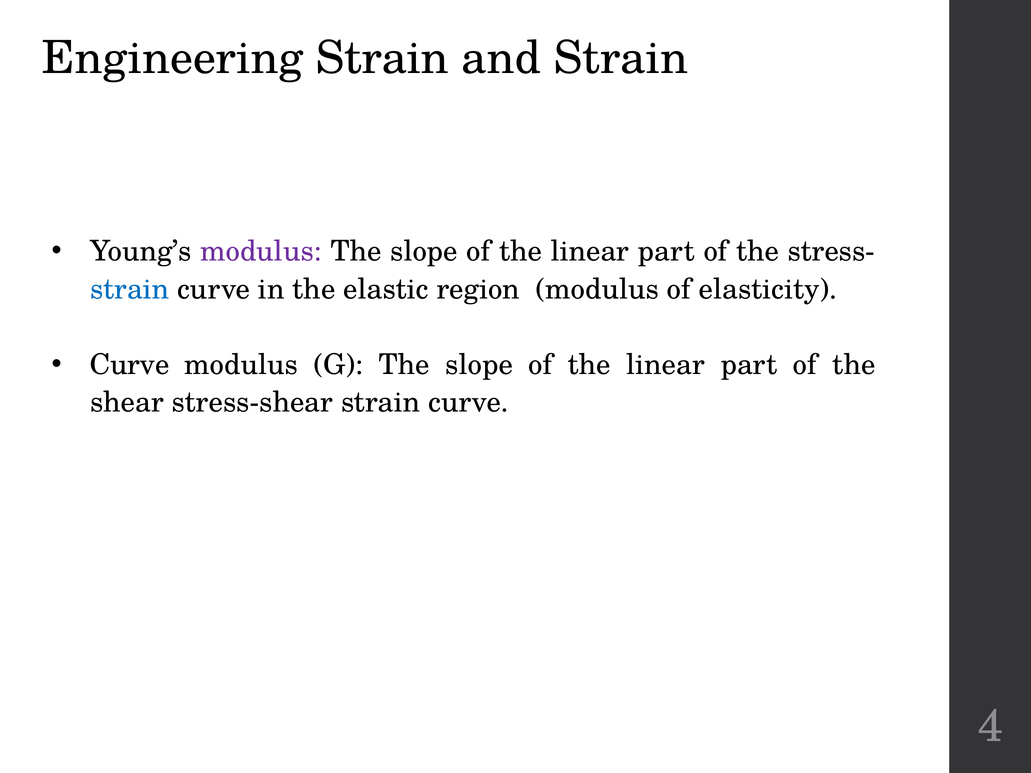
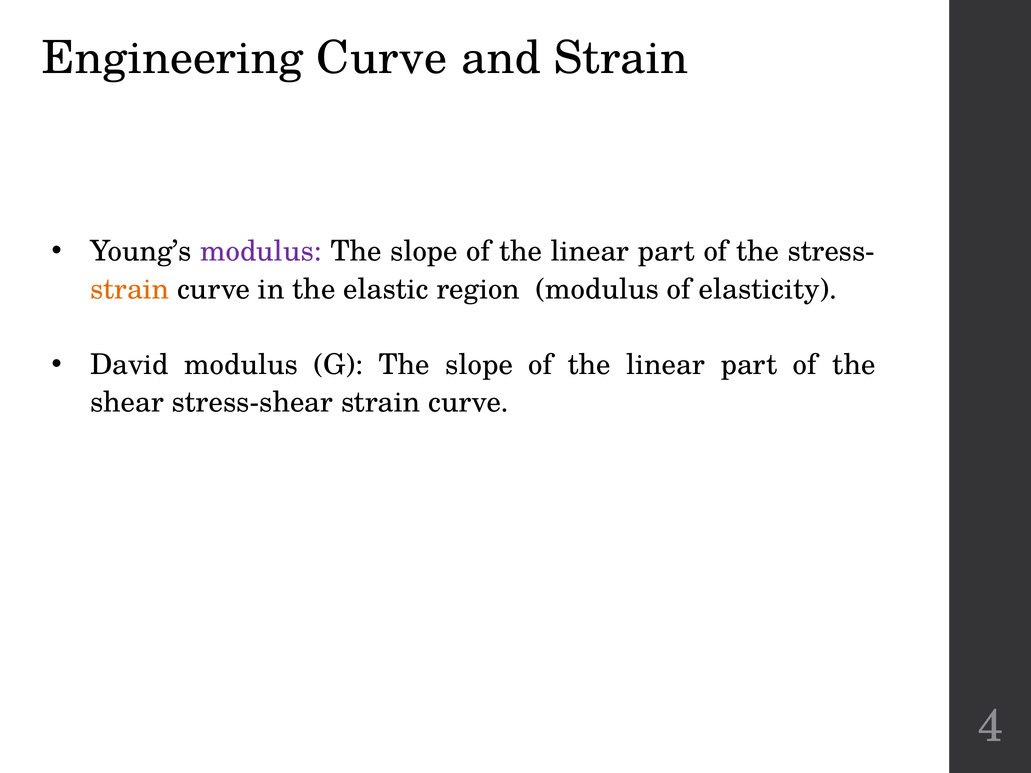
Engineering Strain: Strain -> Curve
strain at (130, 289) colour: blue -> orange
Curve at (130, 365): Curve -> David
